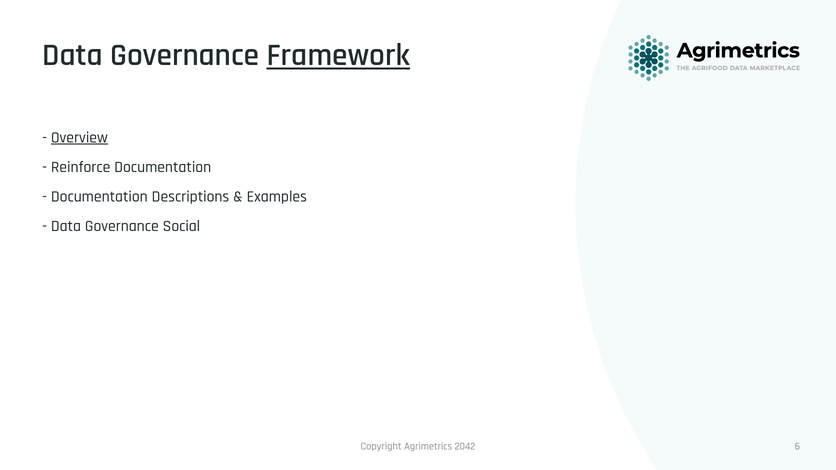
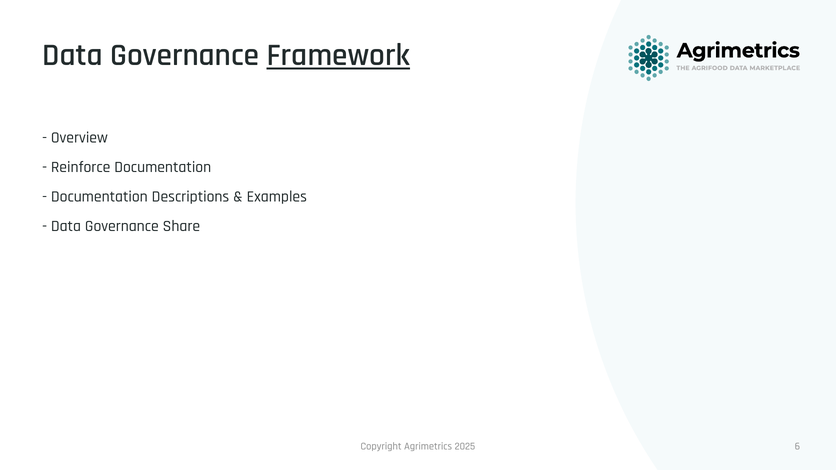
Overview underline: present -> none
Social: Social -> Share
2042: 2042 -> 2025
